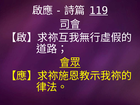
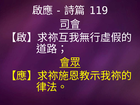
119 underline: present -> none
